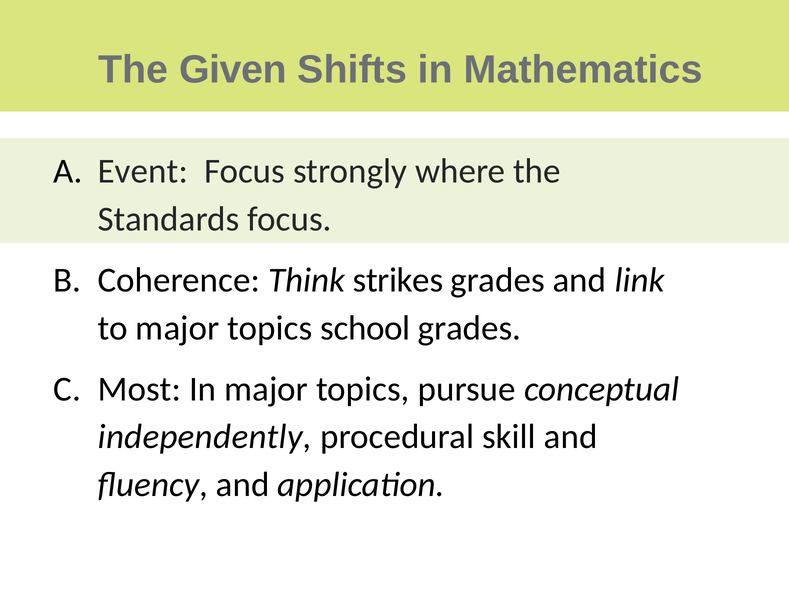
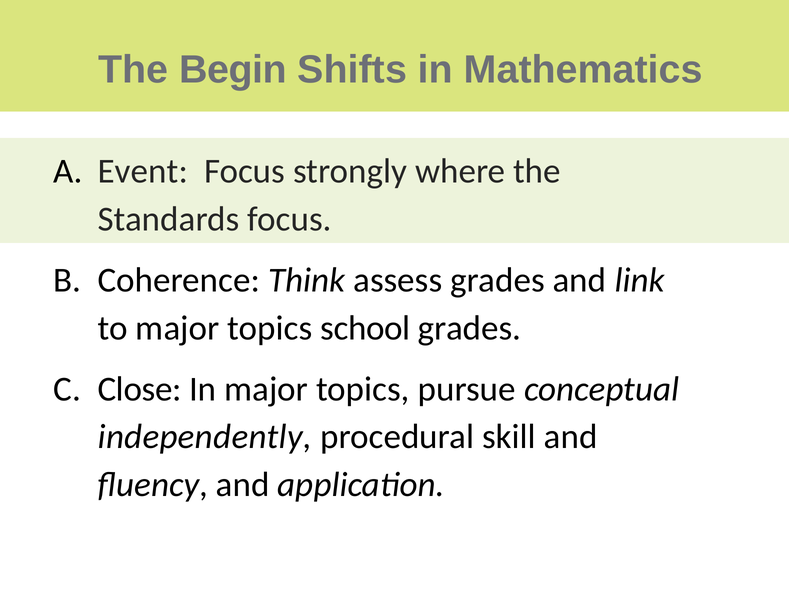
Given: Given -> Begin
strikes: strikes -> assess
Most: Most -> Close
